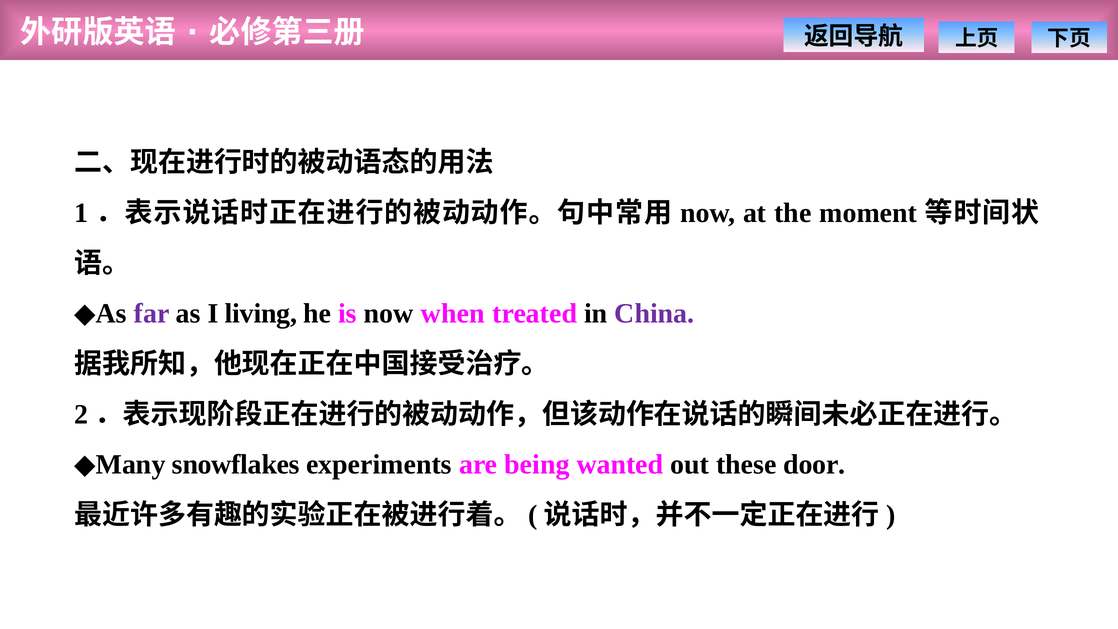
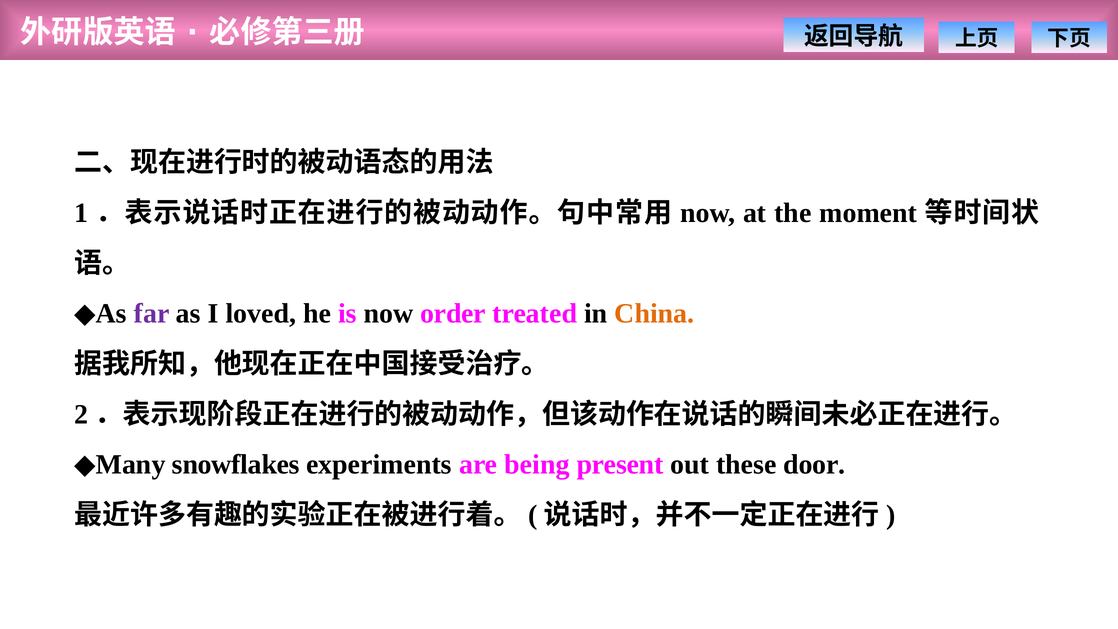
living: living -> loved
when: when -> order
China colour: purple -> orange
wanted: wanted -> present
